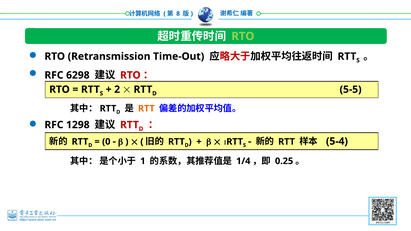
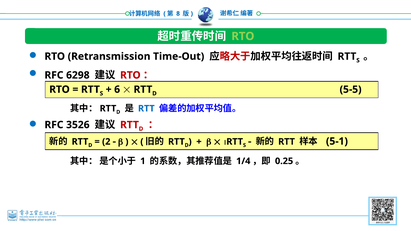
2: 2 -> 6
RTT at (146, 109) colour: orange -> blue
1298: 1298 -> 3526
0: 0 -> 2
5-4: 5-4 -> 5-1
